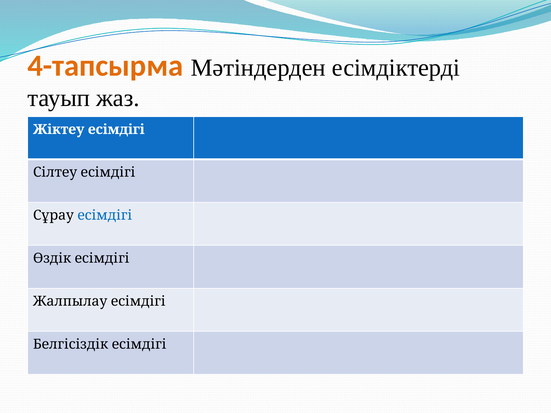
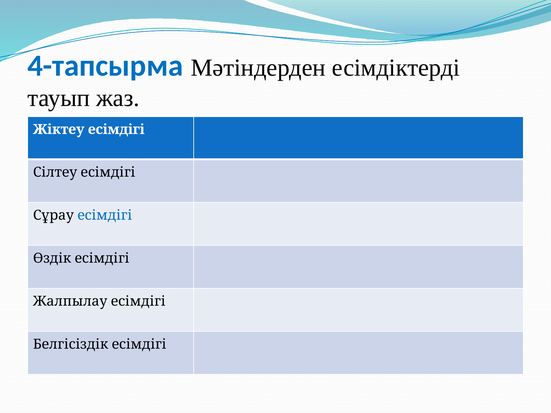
4-тапсырма colour: orange -> blue
